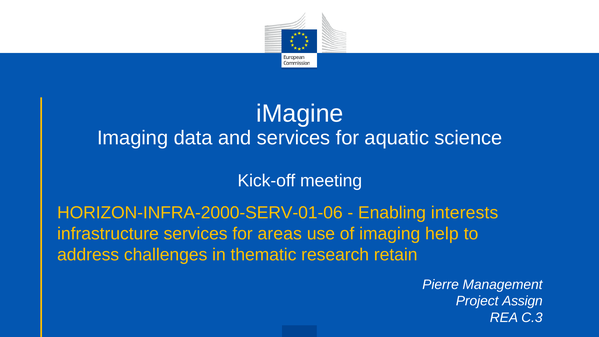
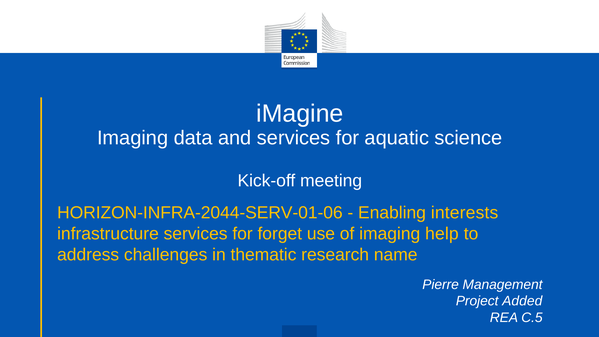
HORIZON-INFRA-2000-SERV-01-06: HORIZON-INFRA-2000-SERV-01-06 -> HORIZON-INFRA-2044-SERV-01-06
areas: areas -> forget
retain: retain -> name
Assign: Assign -> Added
C.3: C.3 -> C.5
